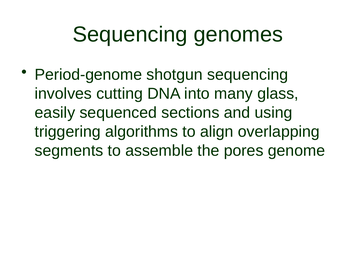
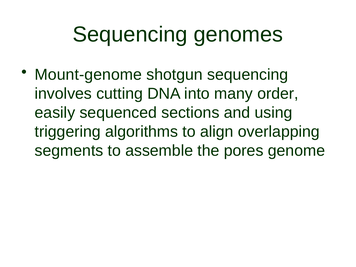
Period-genome: Period-genome -> Mount-genome
glass: glass -> order
